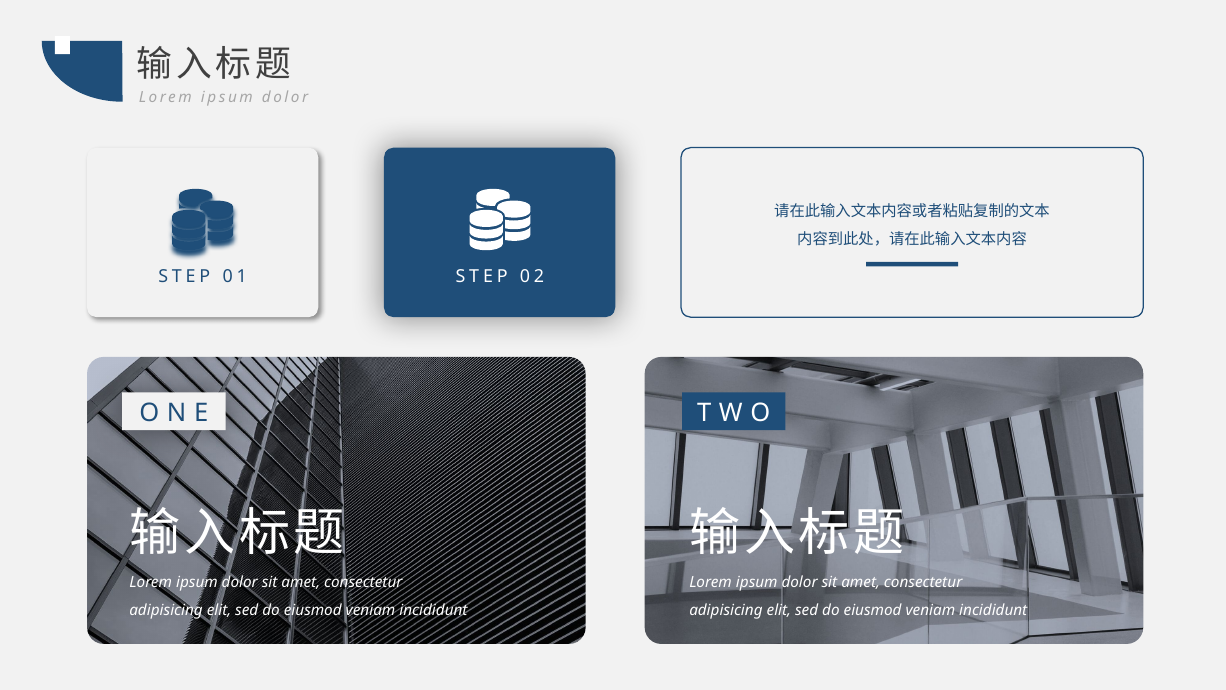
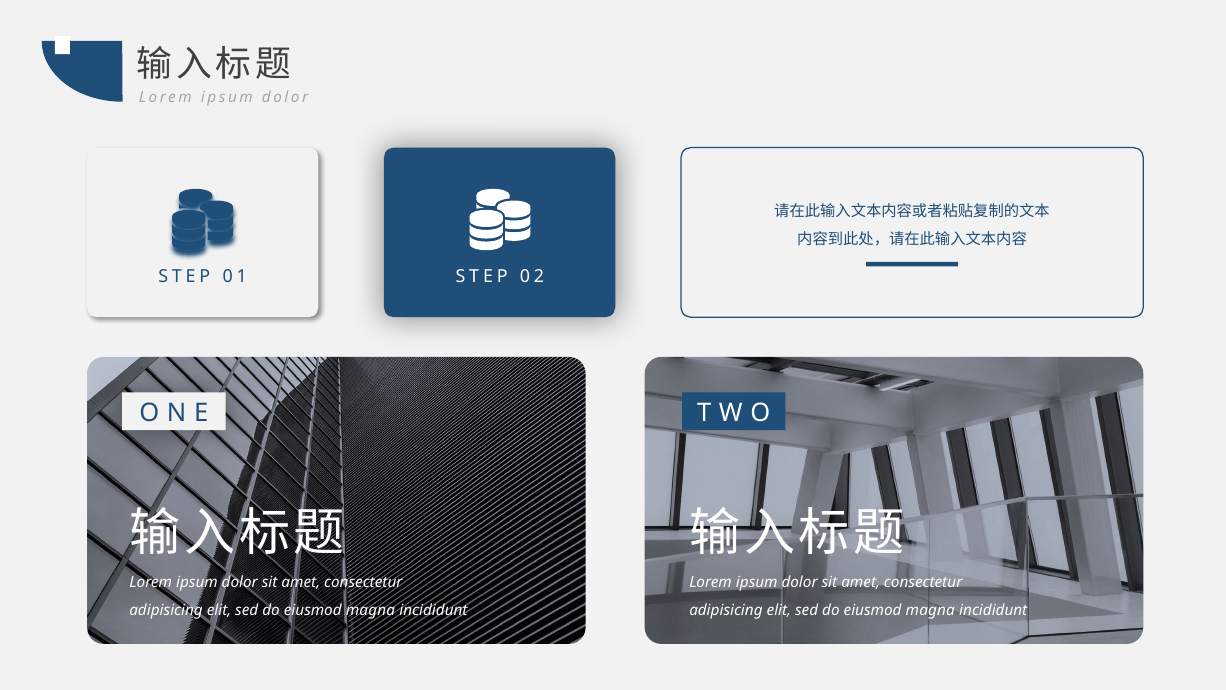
veniam at (371, 610): veniam -> magna
veniam at (930, 610): veniam -> magna
